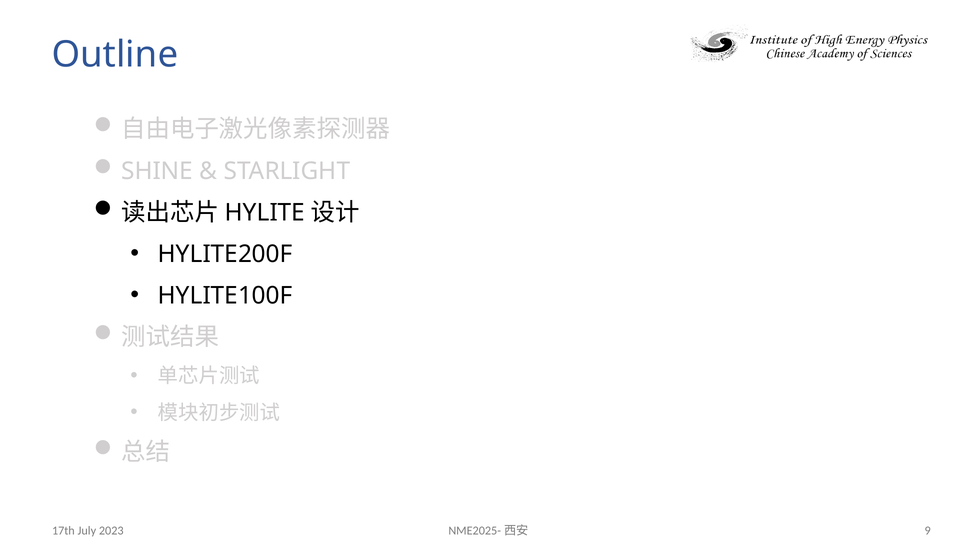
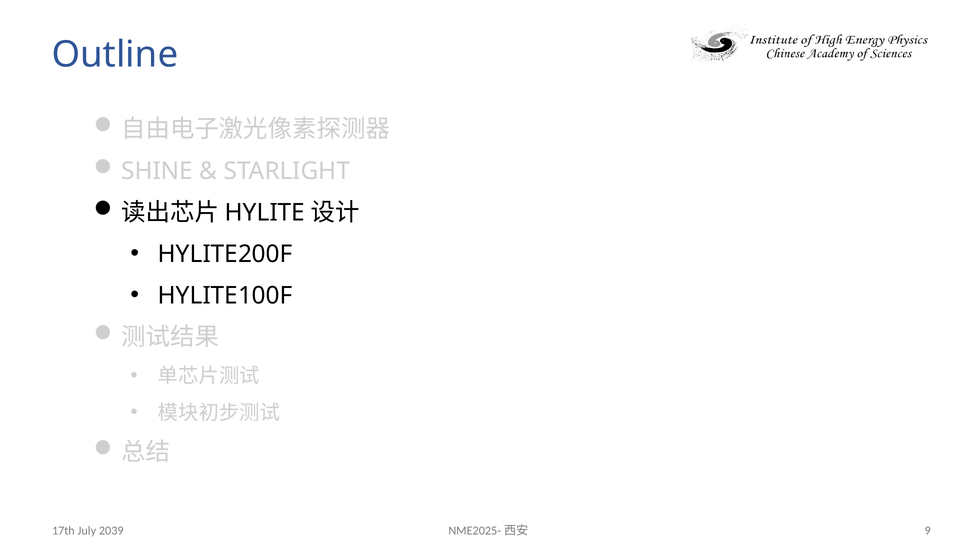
2023: 2023 -> 2039
